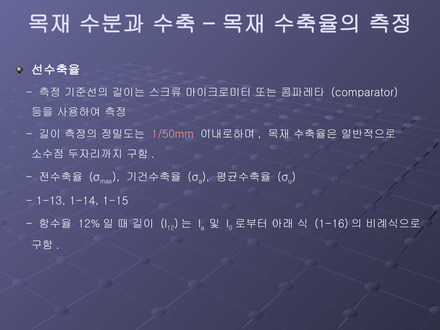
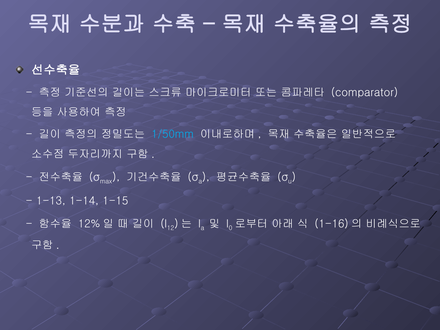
1/50mm colour: pink -> light blue
